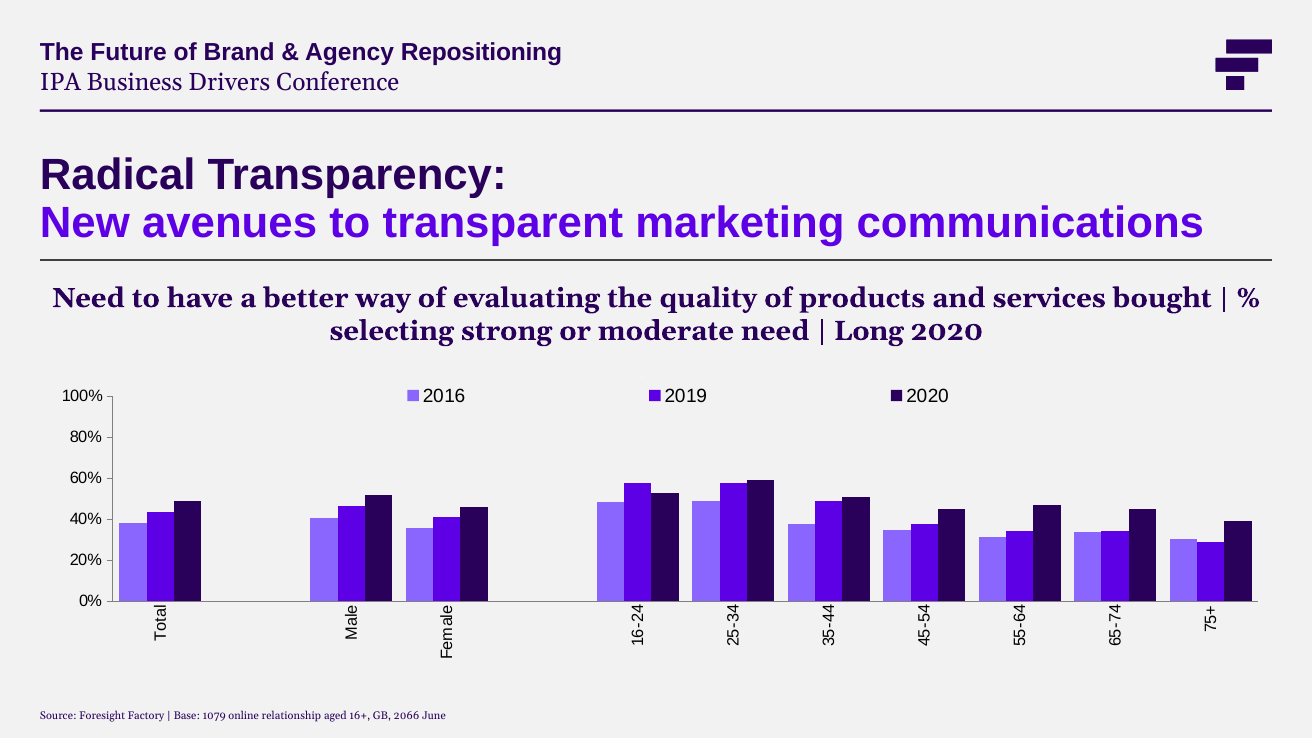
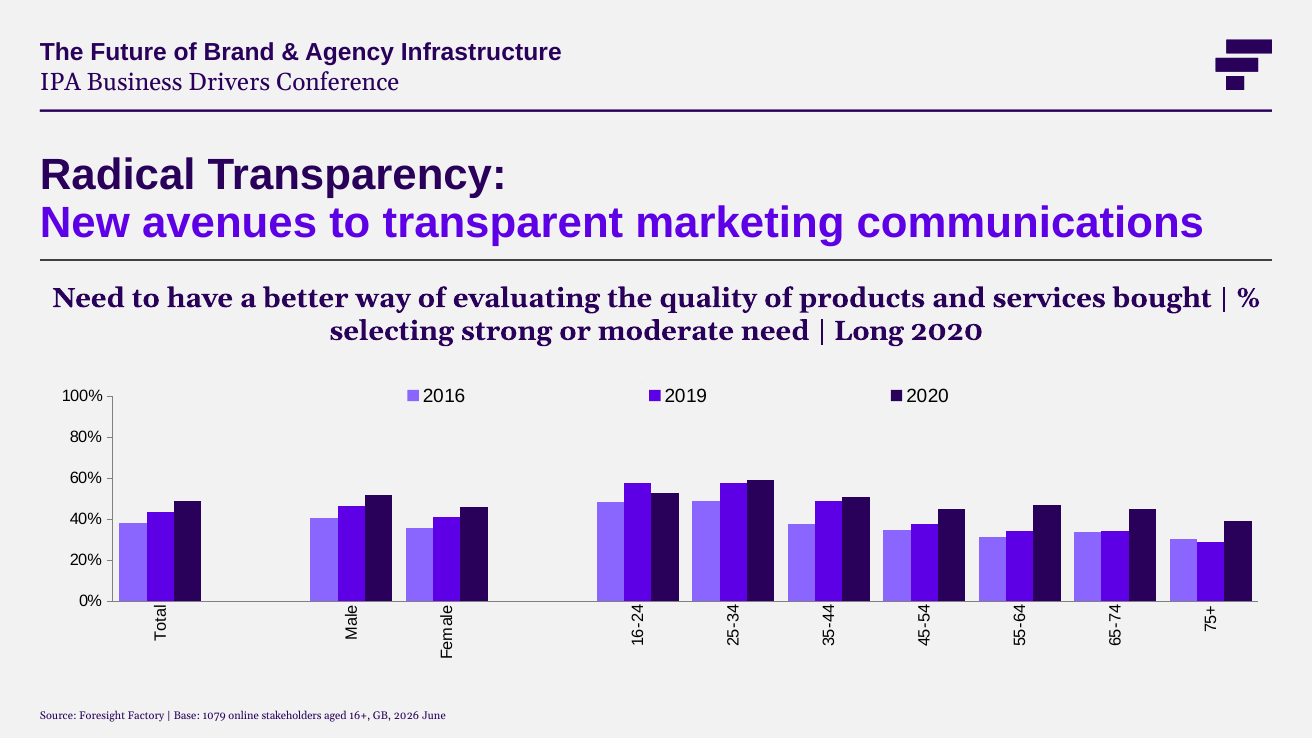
Repositioning: Repositioning -> Infrastructure
relationship: relationship -> stakeholders
2066: 2066 -> 2026
